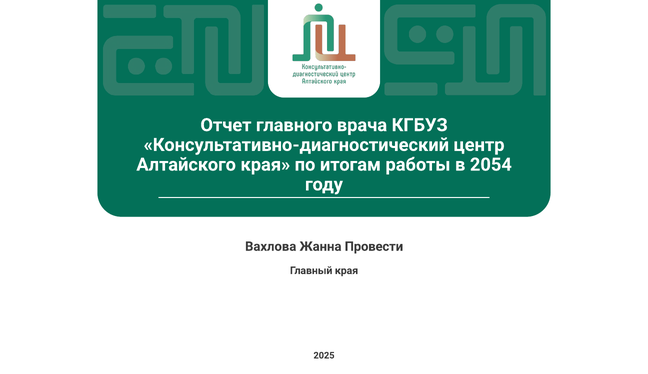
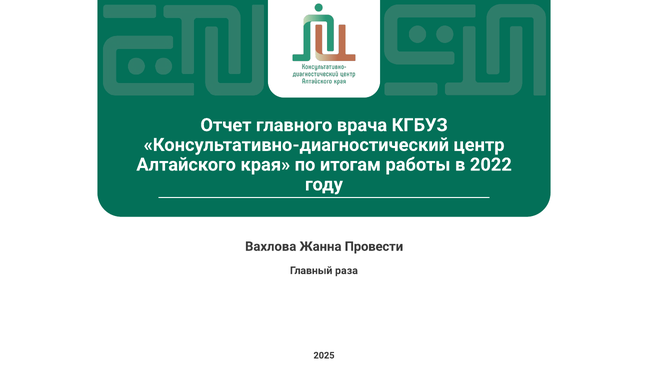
2054: 2054 -> 2022
Главный края: края -> раза
